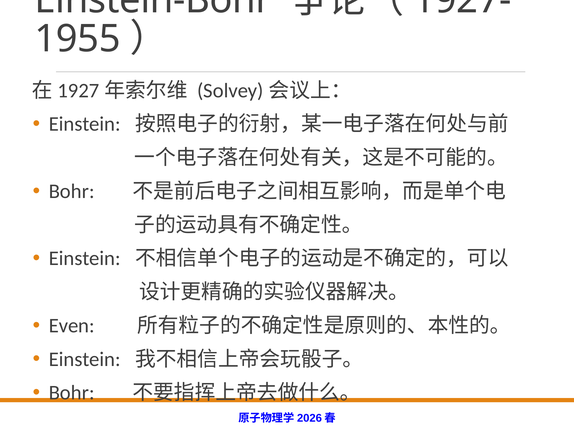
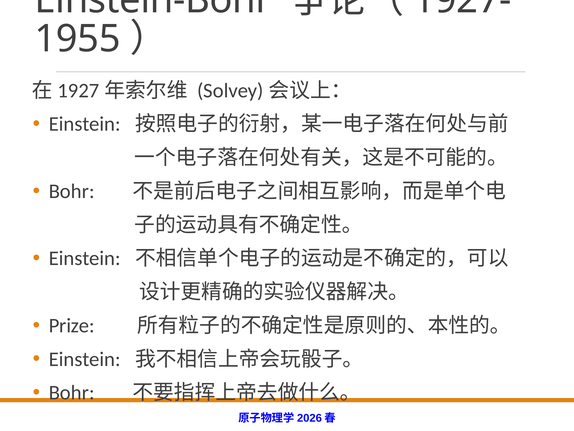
Even: Even -> Prize
